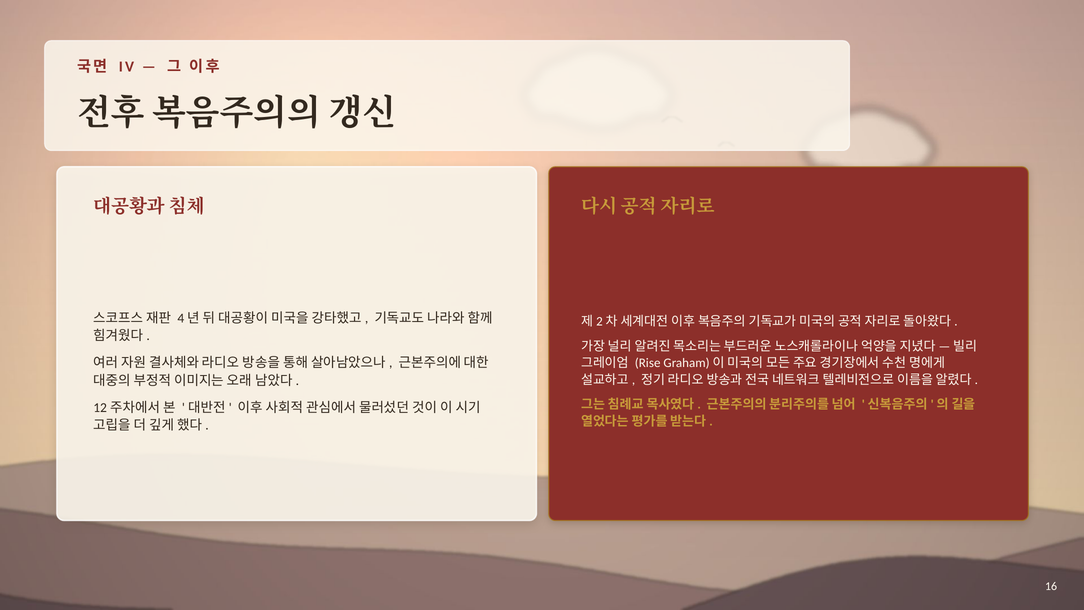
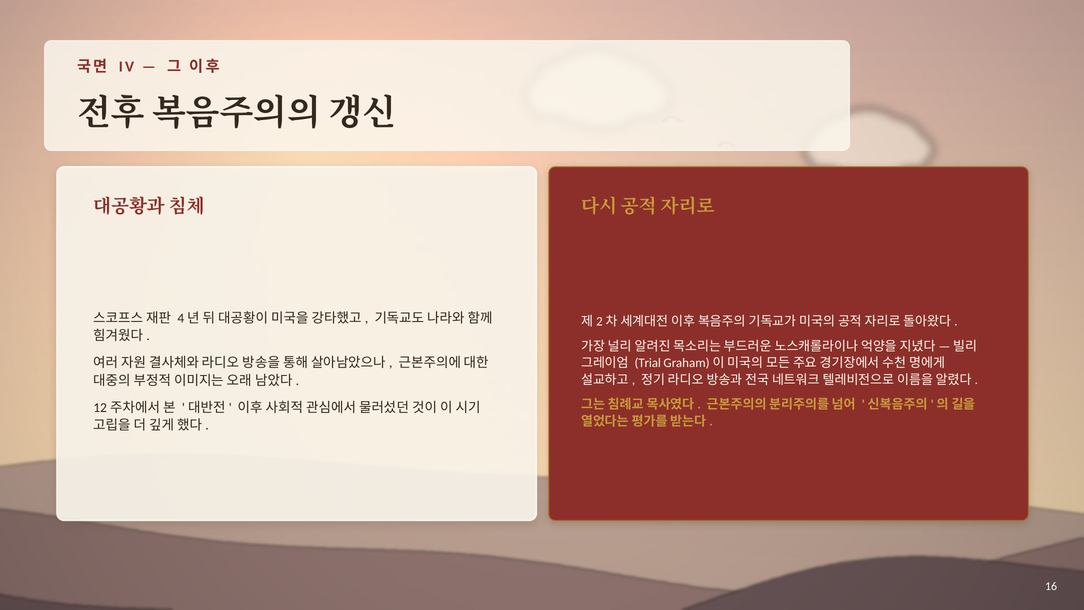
Rise: Rise -> Trial
